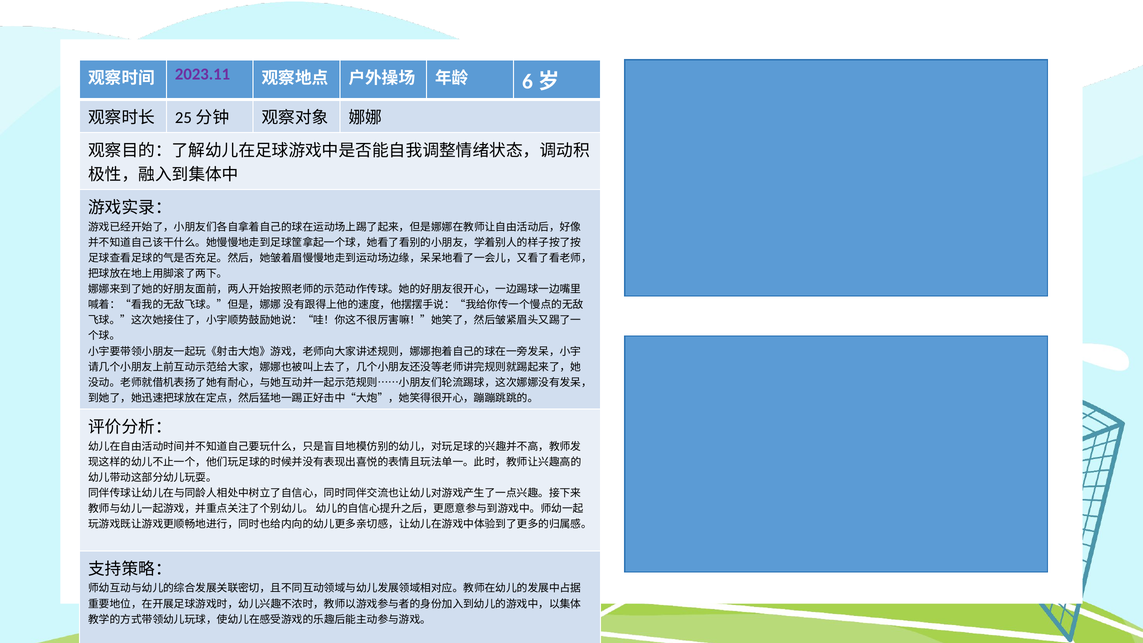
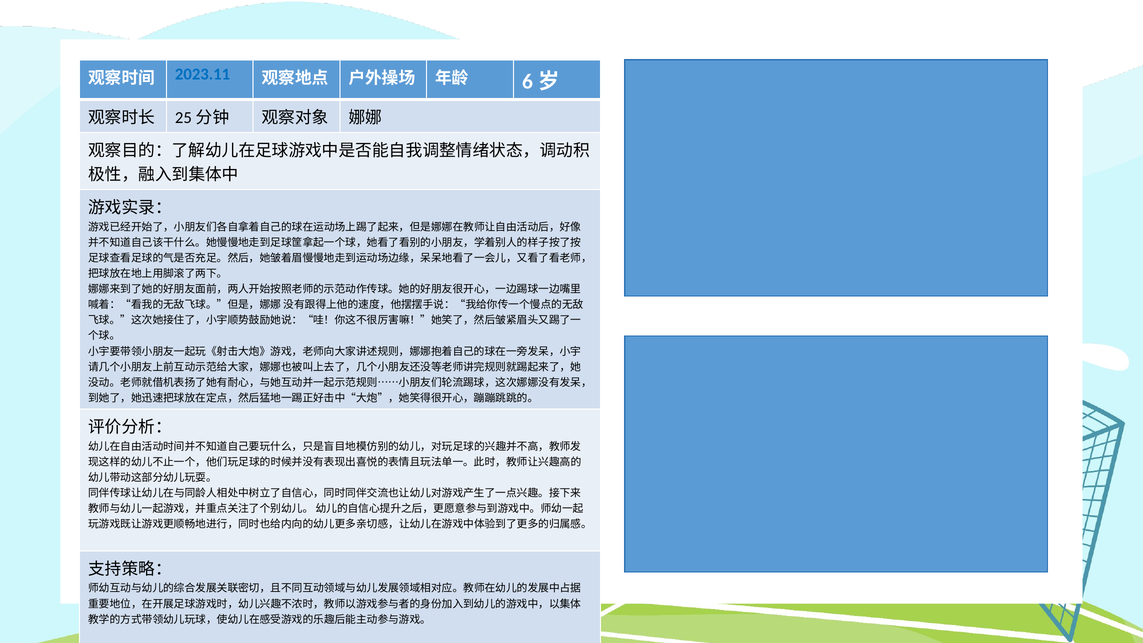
2023.11 colour: purple -> blue
